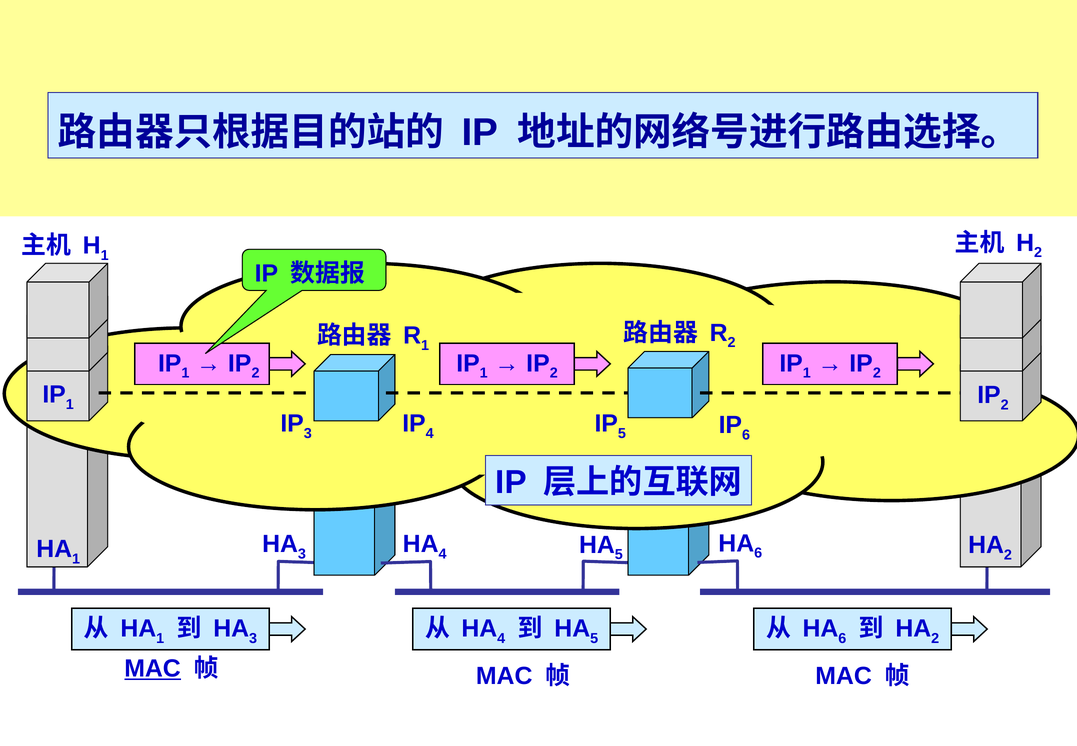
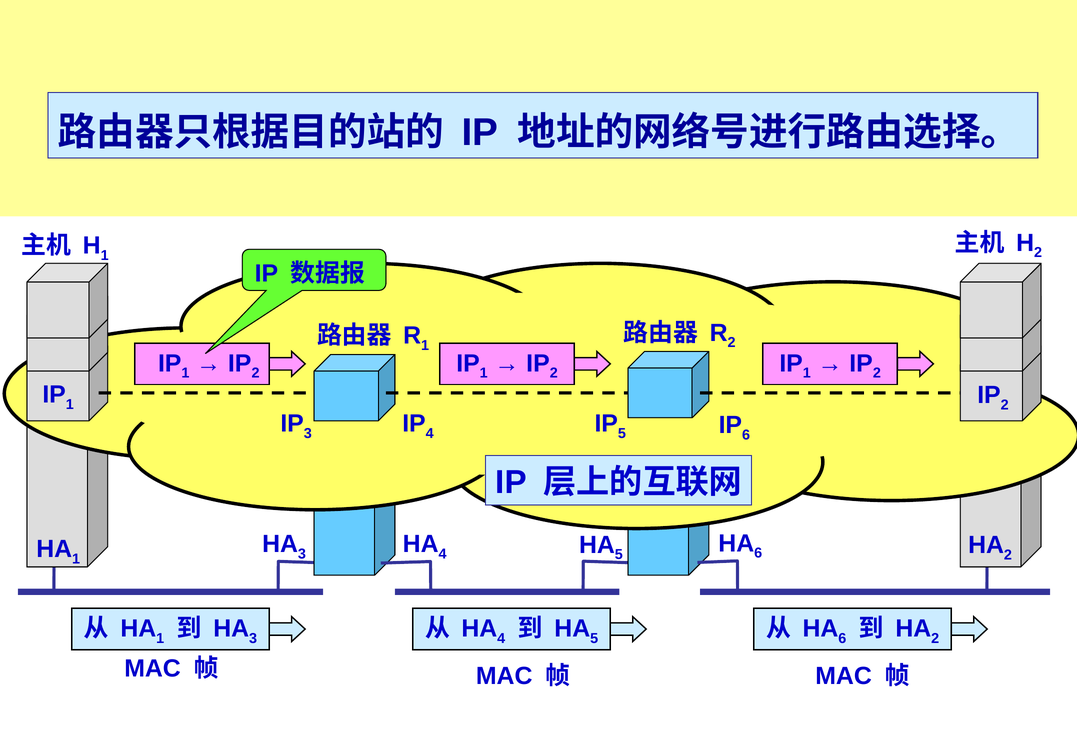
MAC at (153, 668) underline: present -> none
